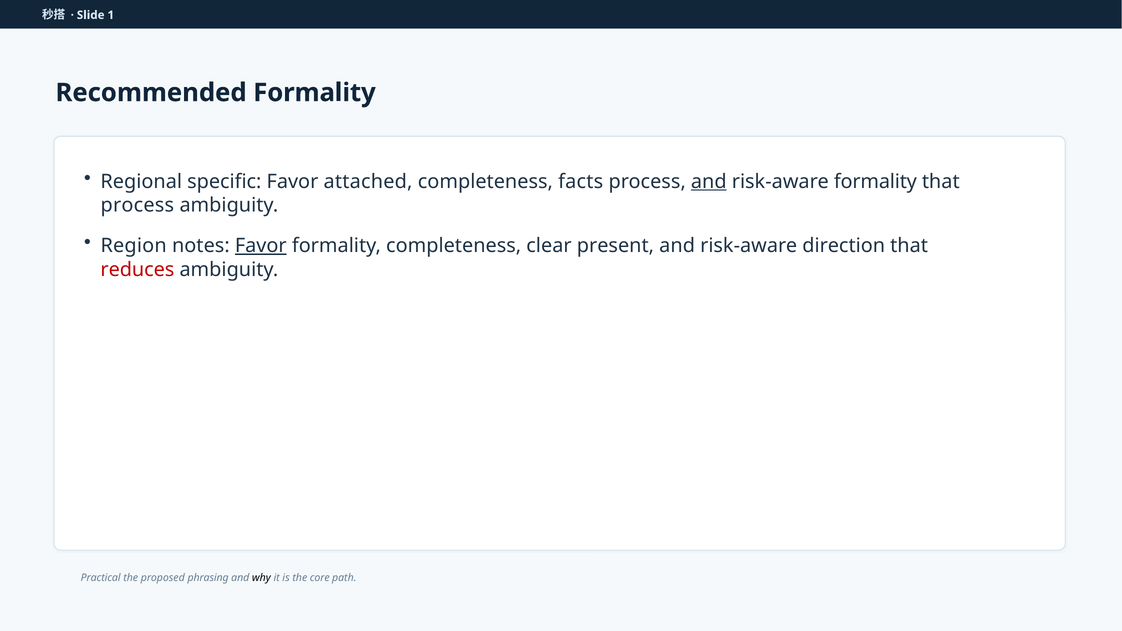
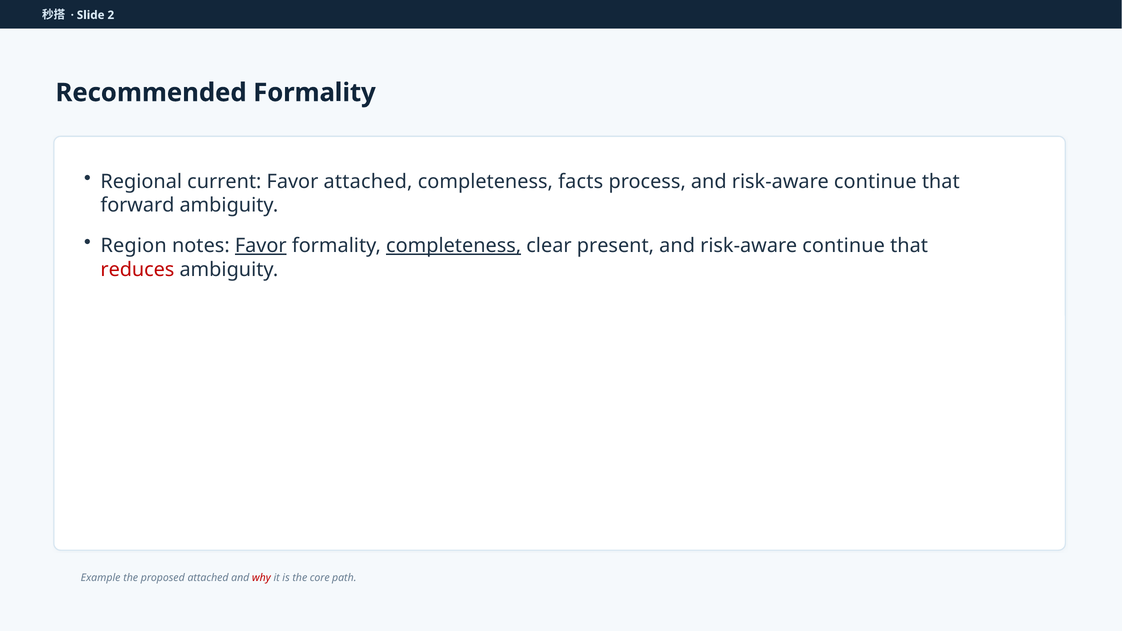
1: 1 -> 2
specific: specific -> current
and at (709, 182) underline: present -> none
formality at (875, 182): formality -> continue
process at (137, 205): process -> forward
completeness at (454, 246) underline: none -> present
direction at (844, 246): direction -> continue
Practical: Practical -> Example
proposed phrasing: phrasing -> attached
why colour: black -> red
